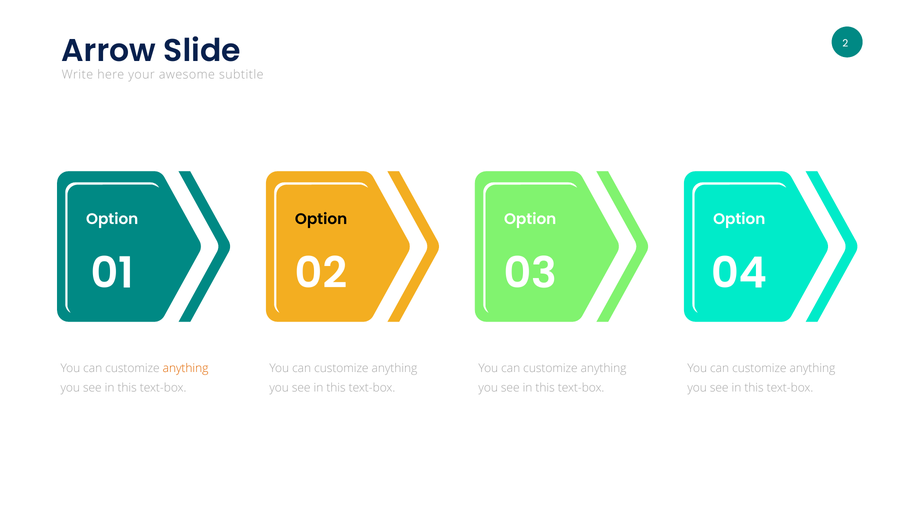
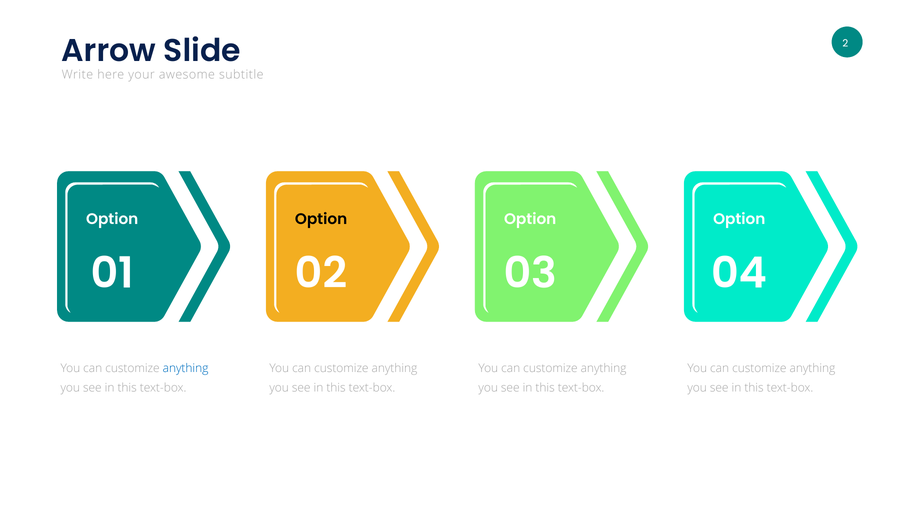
anything at (186, 368) colour: orange -> blue
